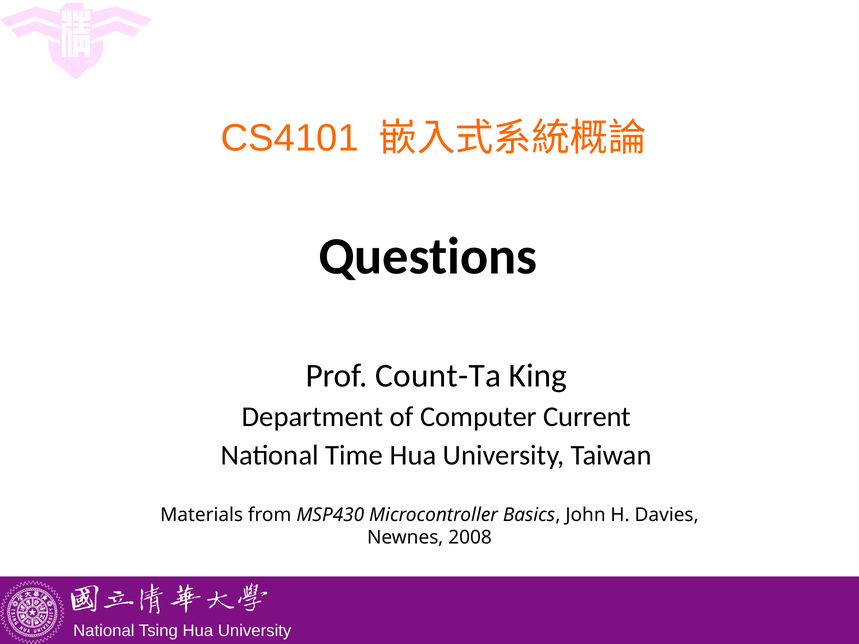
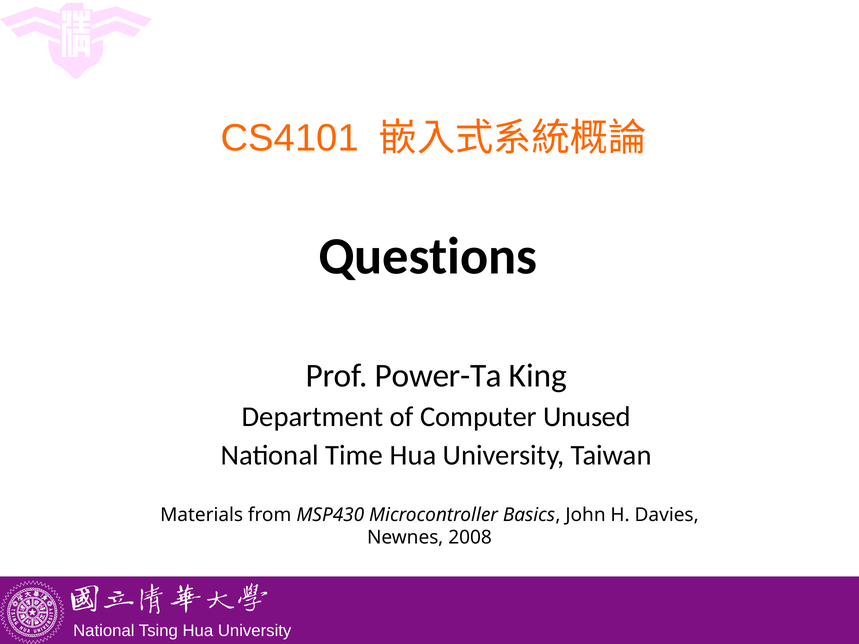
Count-Ta: Count-Ta -> Power-Ta
Current: Current -> Unused
